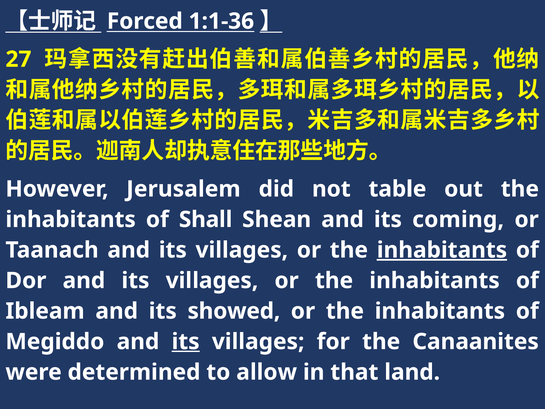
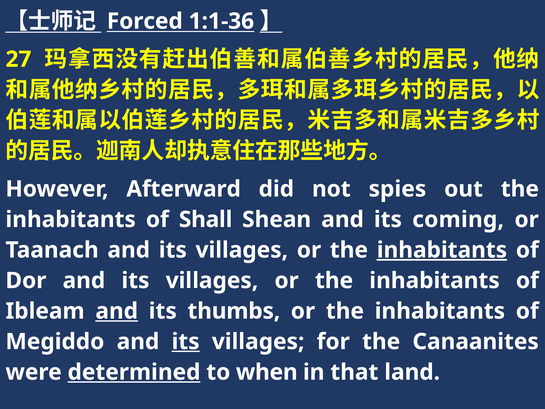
Jerusalem: Jerusalem -> Afterward
table: table -> spies
and at (117, 311) underline: none -> present
showed: showed -> thumbs
determined underline: none -> present
allow: allow -> when
